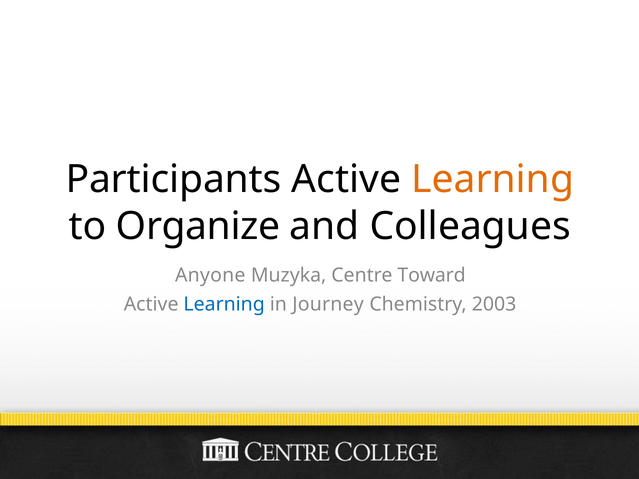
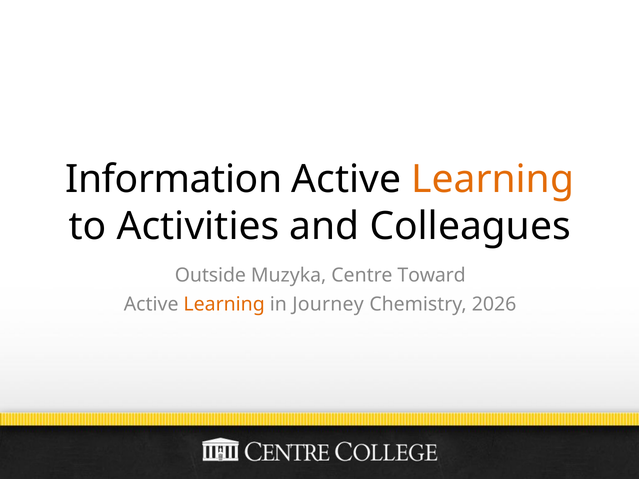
Participants: Participants -> Information
Organize: Organize -> Activities
Anyone: Anyone -> Outside
Learning at (224, 305) colour: blue -> orange
2003: 2003 -> 2026
